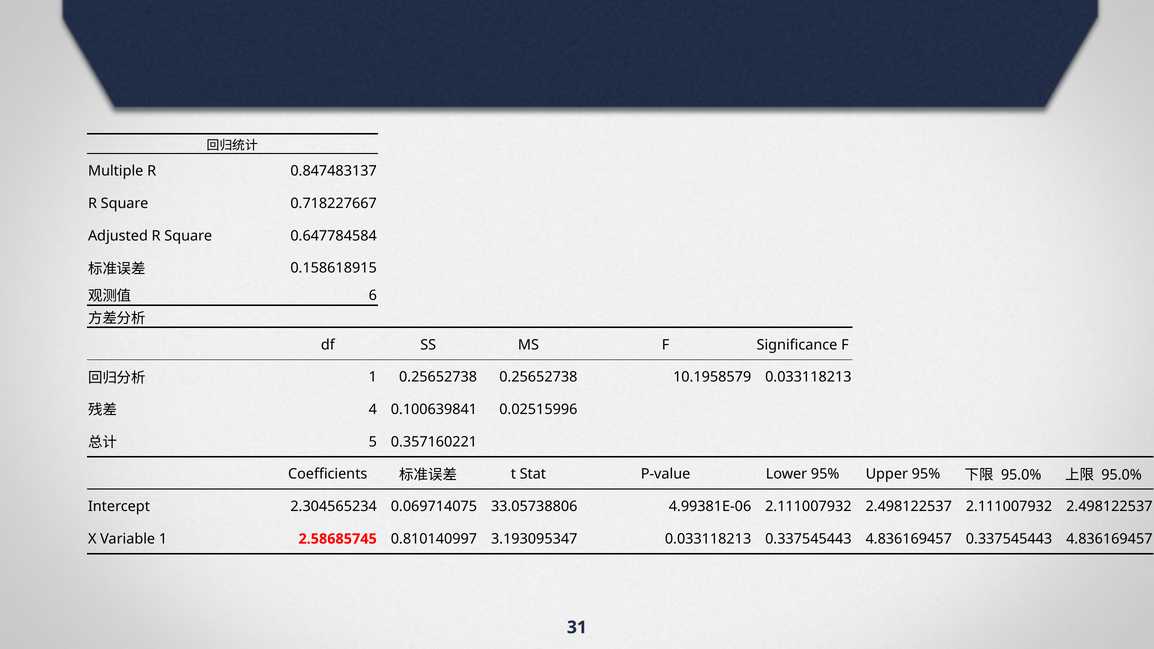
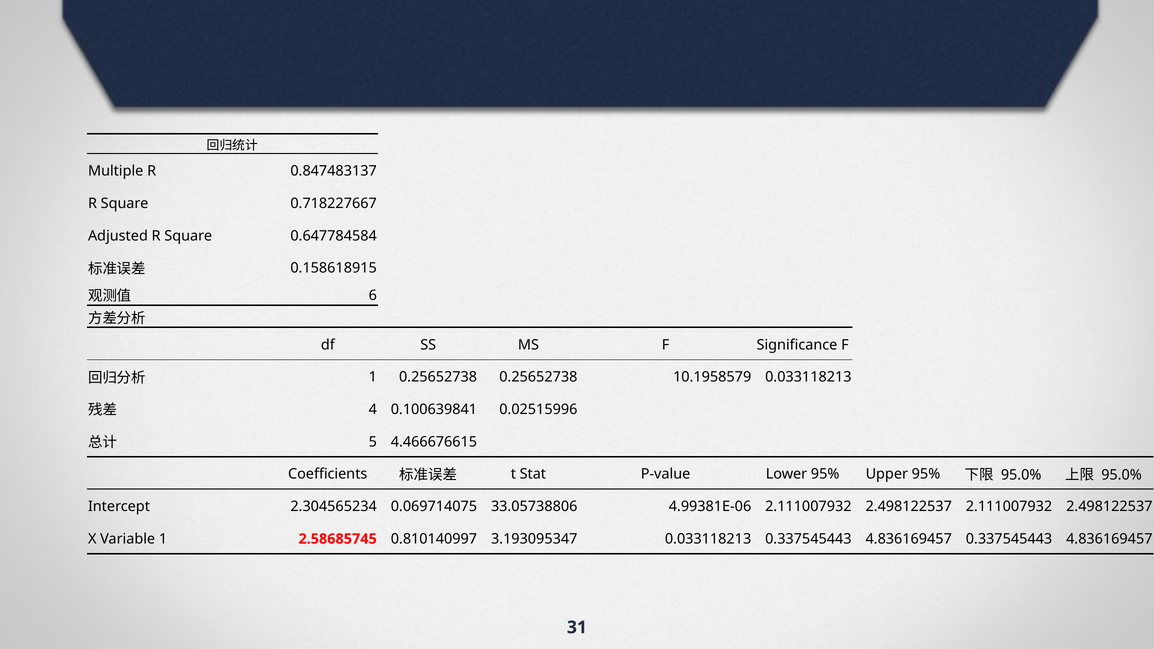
0.357160221: 0.357160221 -> 4.466676615
